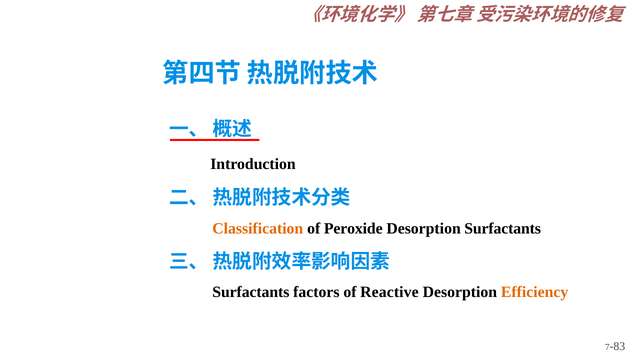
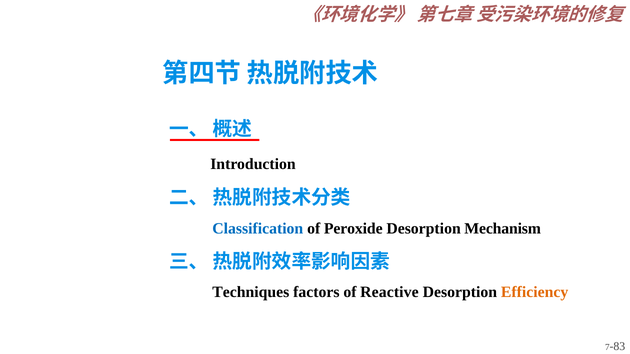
Classification colour: orange -> blue
Desorption Surfactants: Surfactants -> Mechanism
Surfactants at (251, 292): Surfactants -> Techniques
